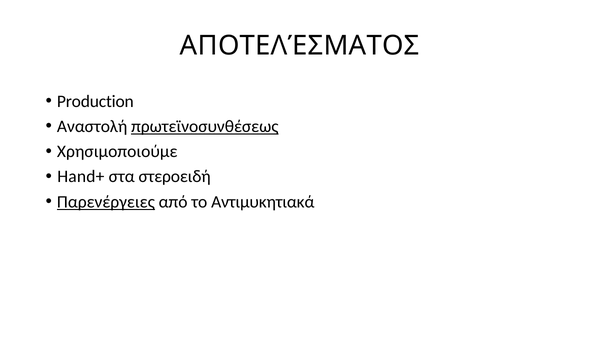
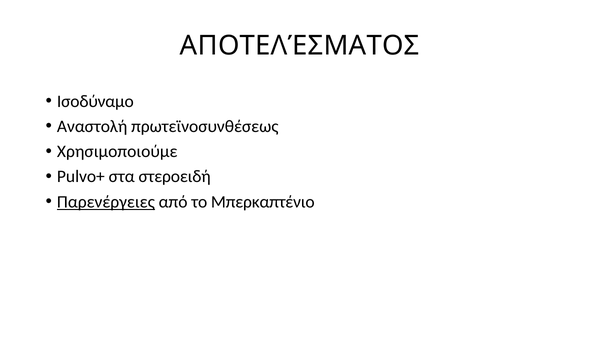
Production: Production -> Ισοδύναμο
πρωτεϊνοσυνθέσεως underline: present -> none
Hand+: Hand+ -> Pulvo+
Αντιμυκητιακά: Αντιμυκητιακά -> Μπερκαπτένιο
